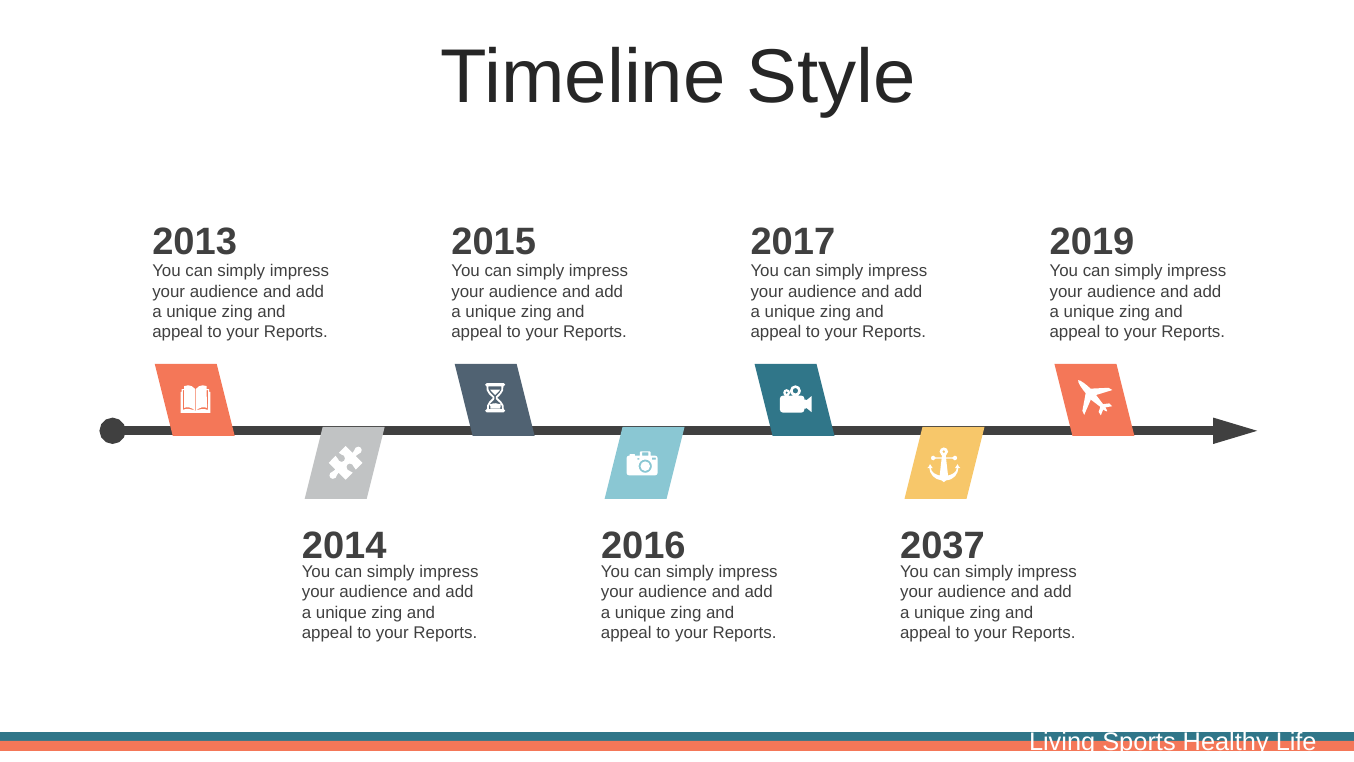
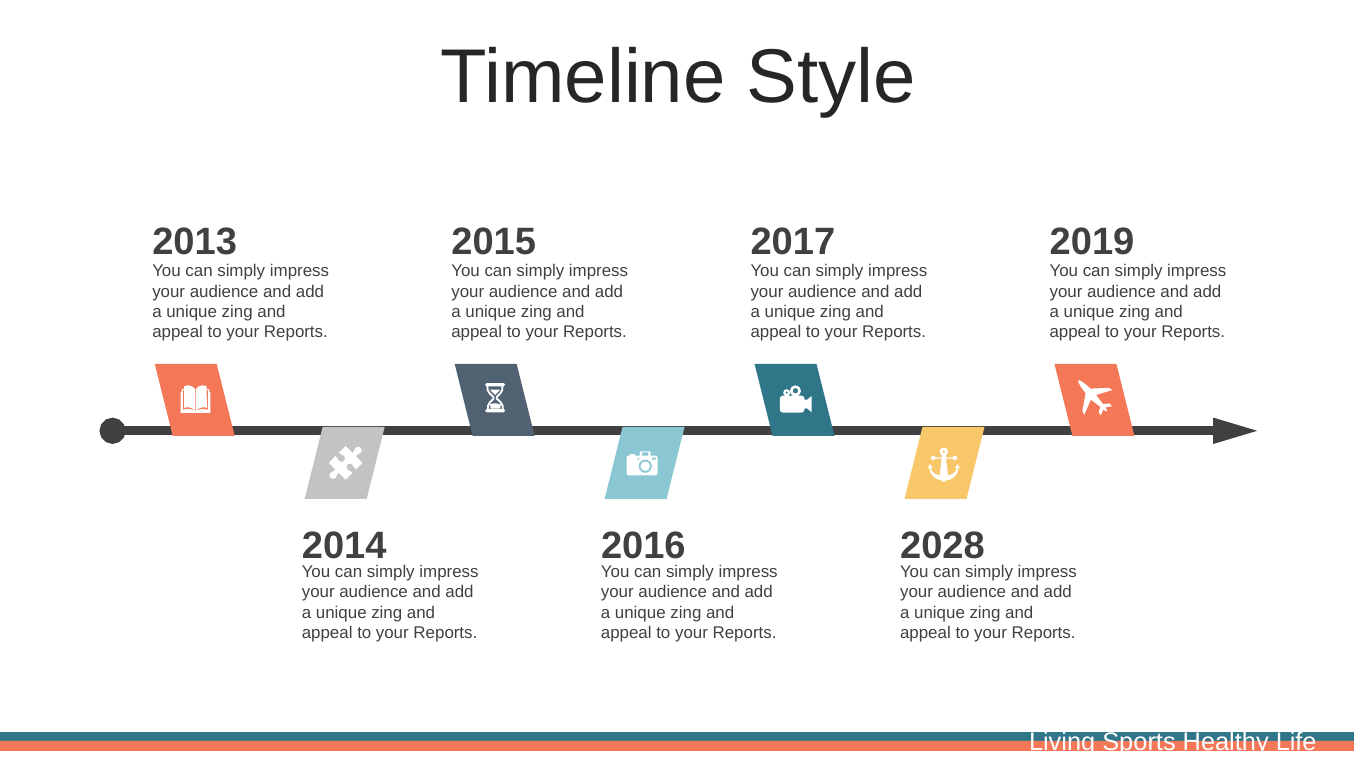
2037: 2037 -> 2028
